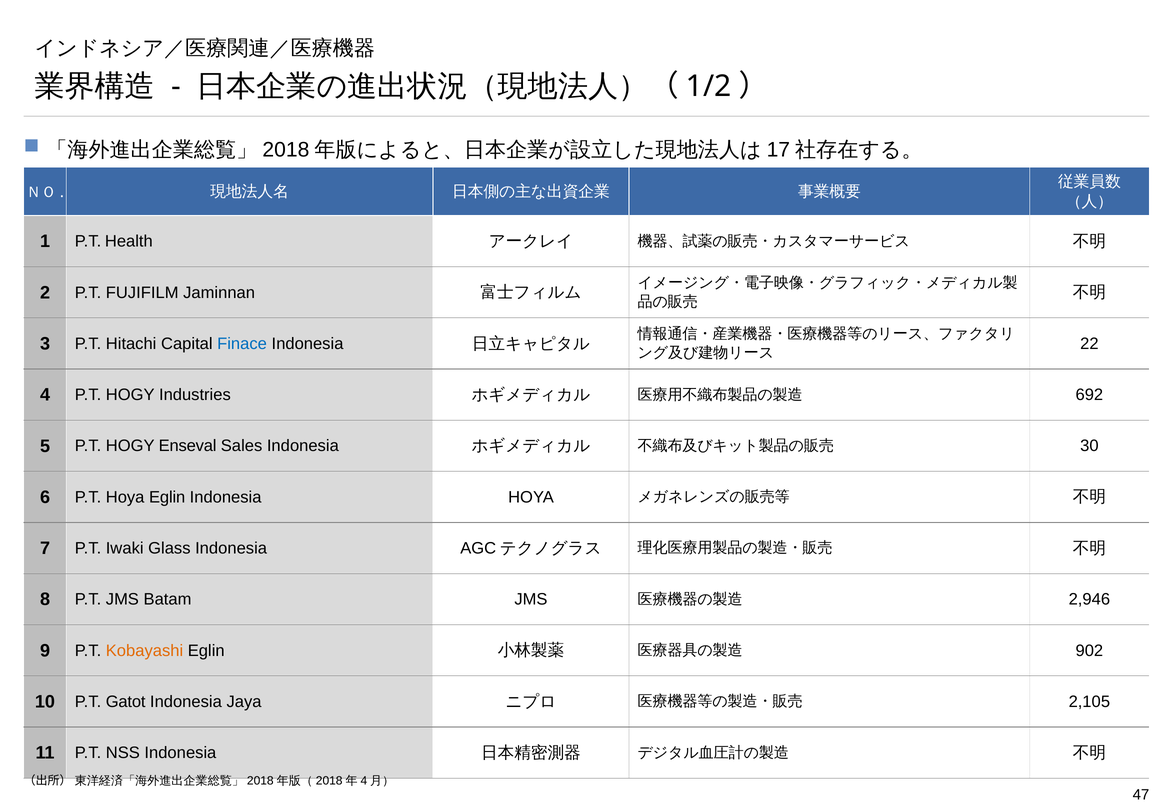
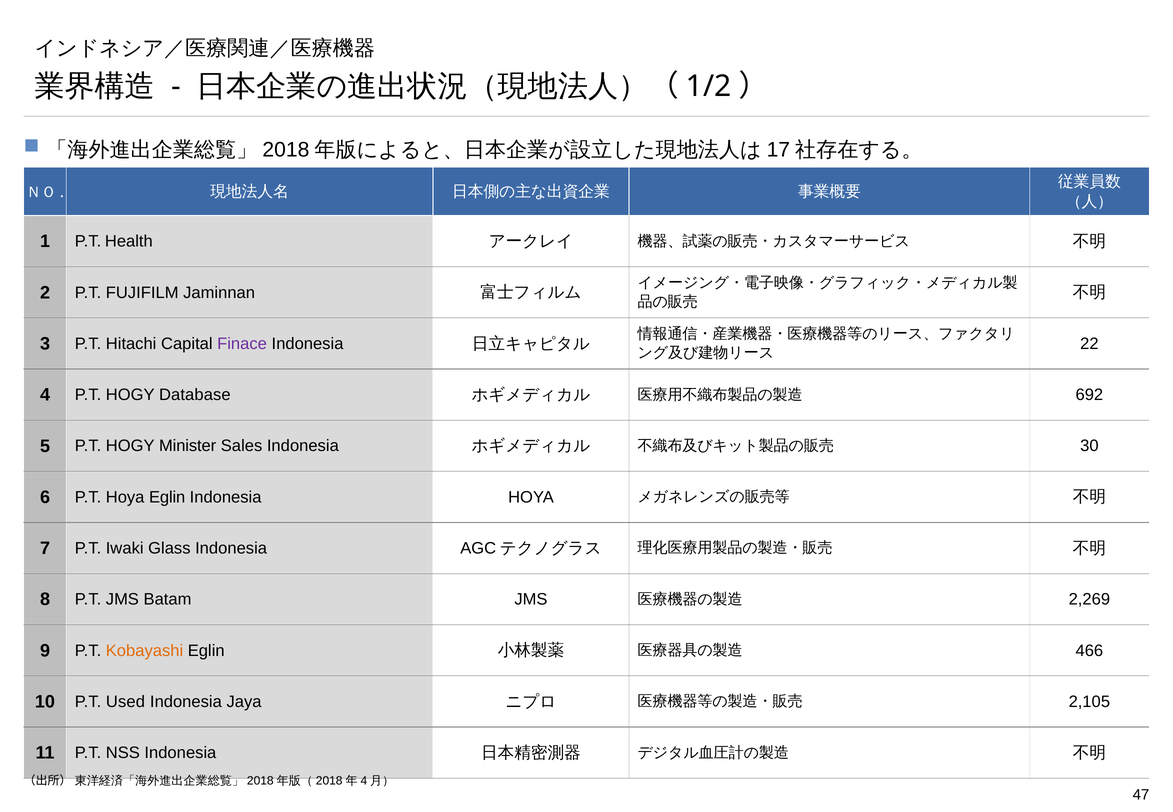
Finace colour: blue -> purple
Industries: Industries -> Database
Enseval: Enseval -> Minister
2,946: 2,946 -> 2,269
902: 902 -> 466
Gatot: Gatot -> Used
